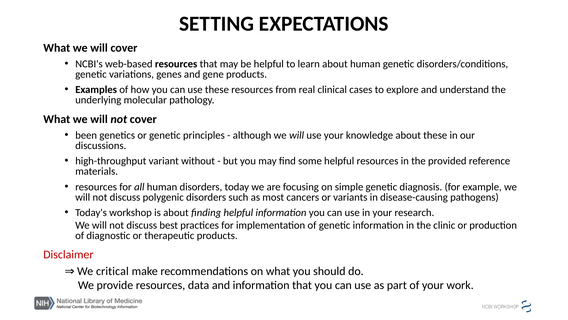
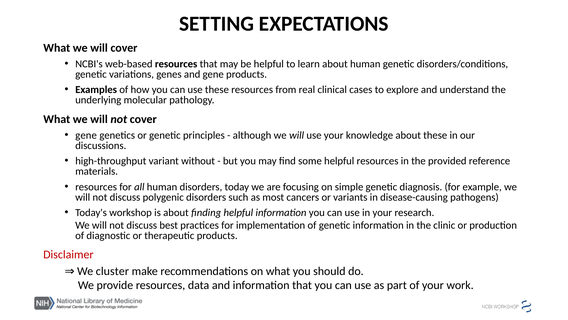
been at (86, 135): been -> gene
critical: critical -> cluster
